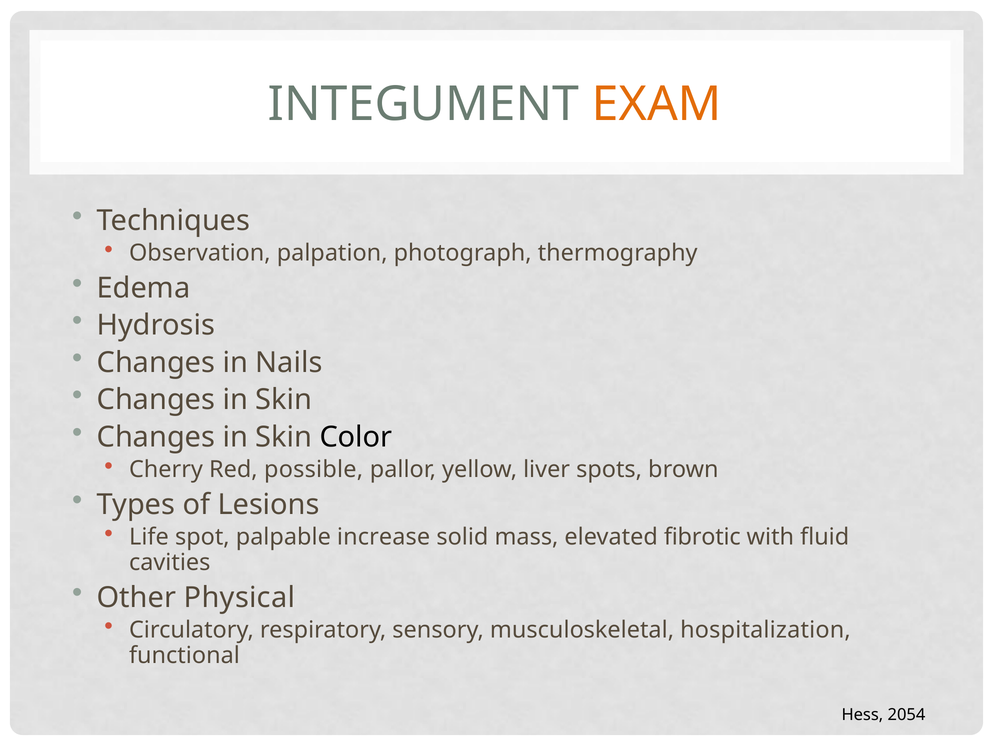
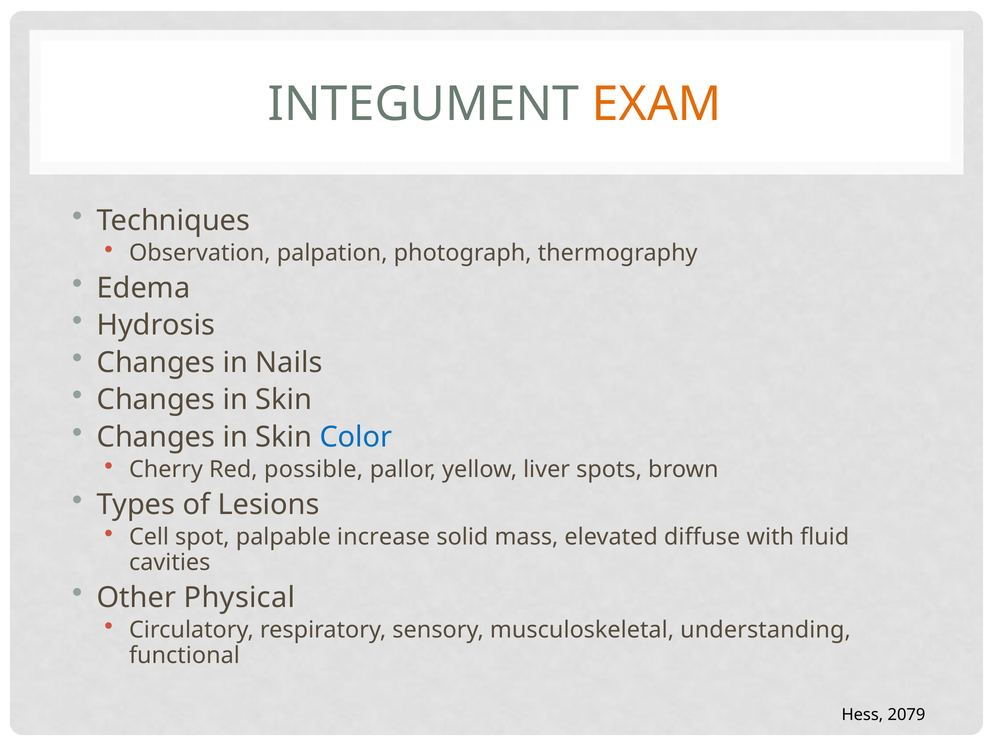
Color colour: black -> blue
Life: Life -> Cell
fibrotic: fibrotic -> diffuse
hospitalization: hospitalization -> understanding
2054: 2054 -> 2079
